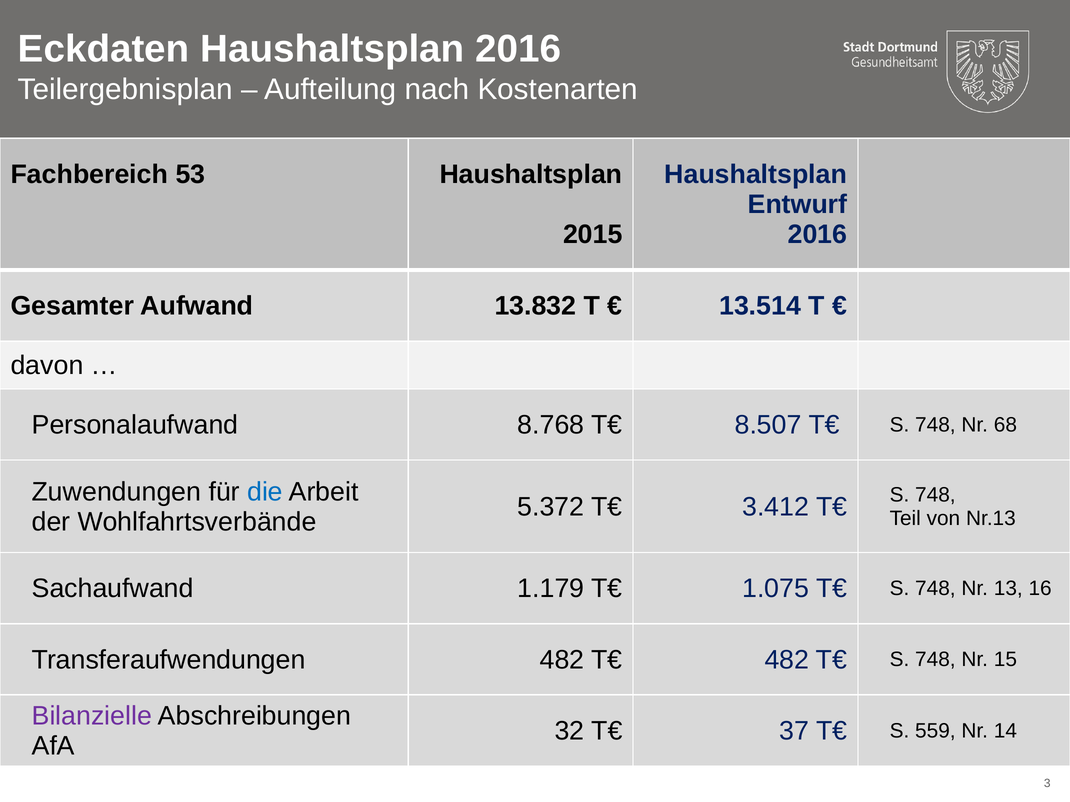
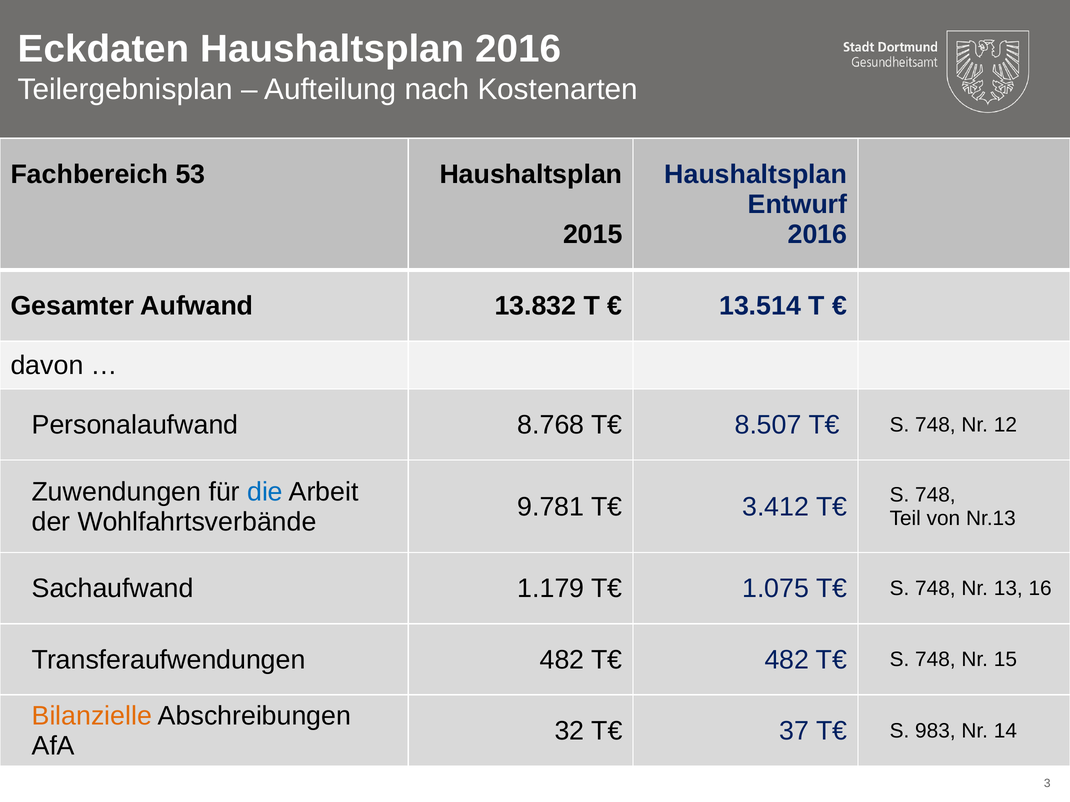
68: 68 -> 12
5.372: 5.372 -> 9.781
Bilanzielle colour: purple -> orange
559: 559 -> 983
